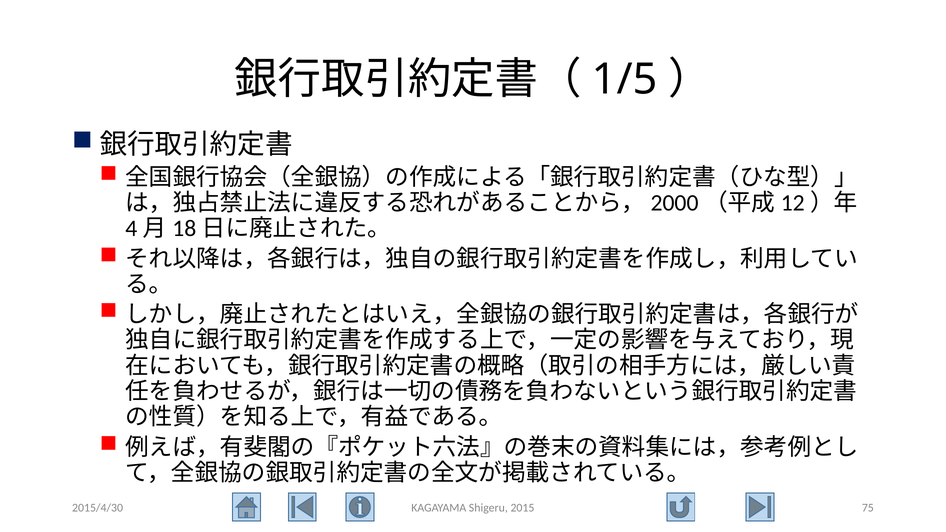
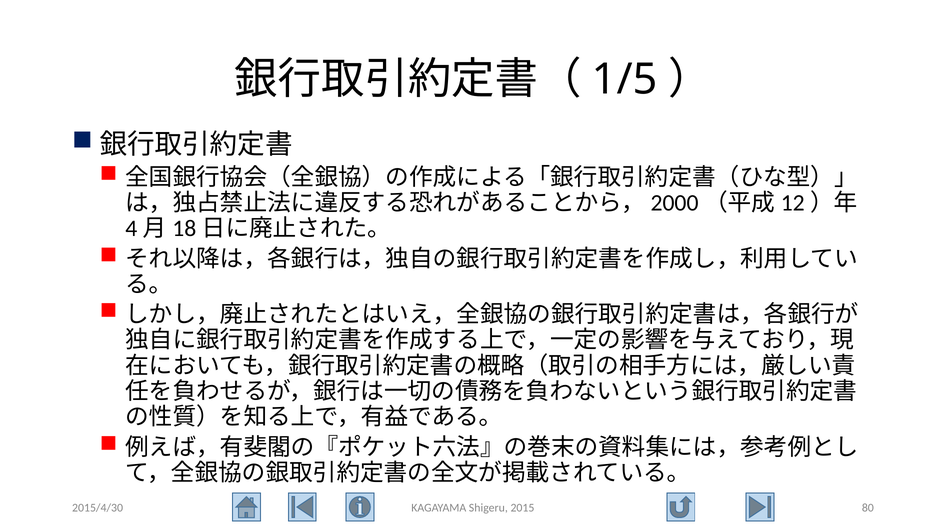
75: 75 -> 80
